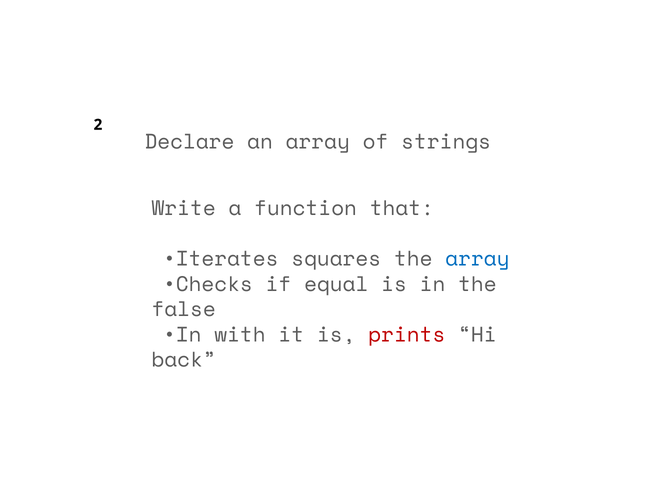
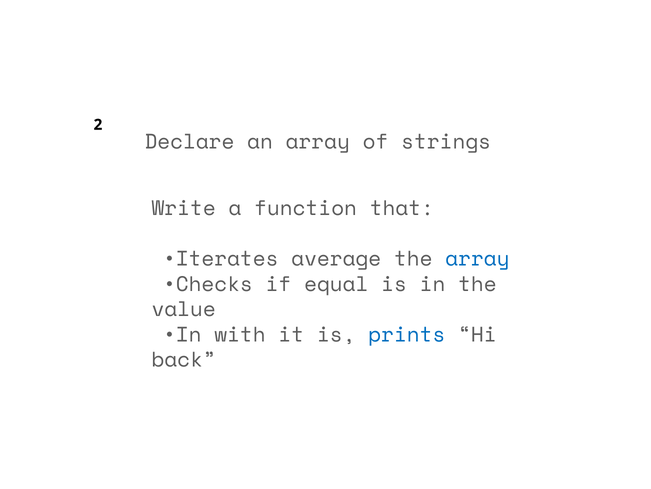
squares: squares -> average
false: false -> value
prints colour: red -> blue
